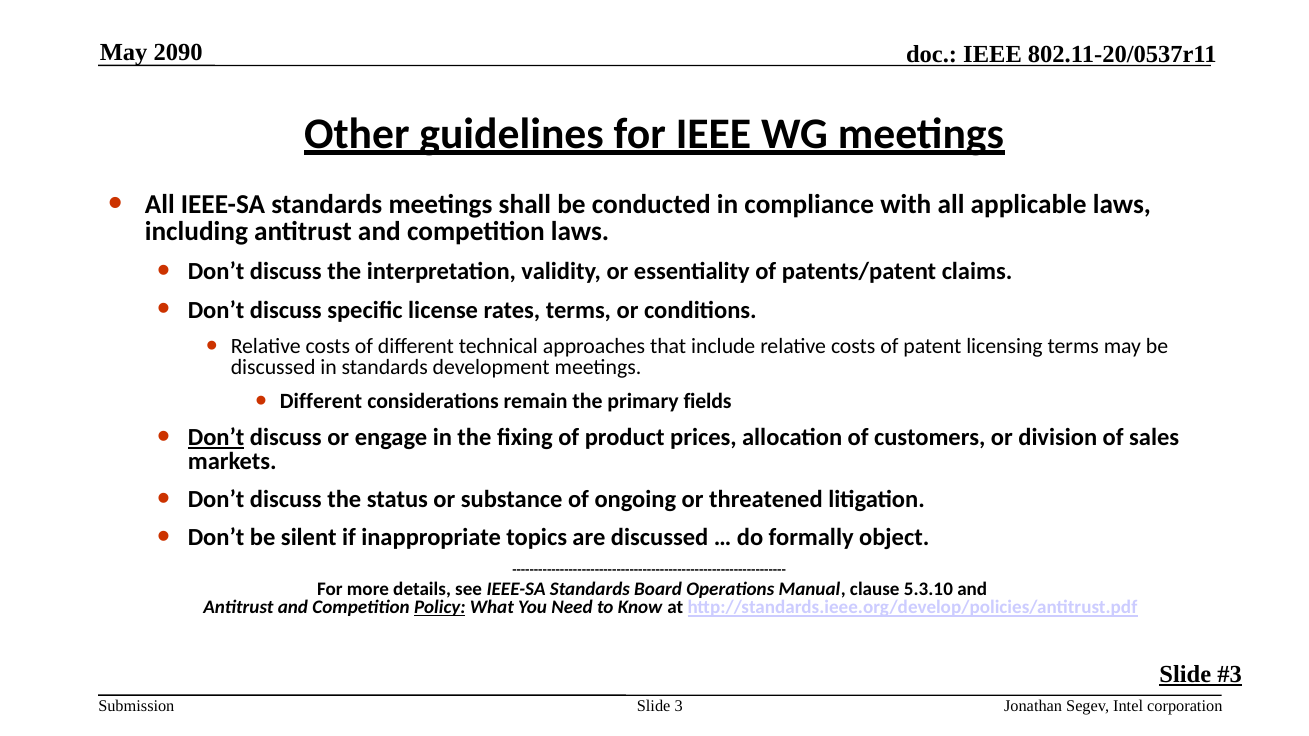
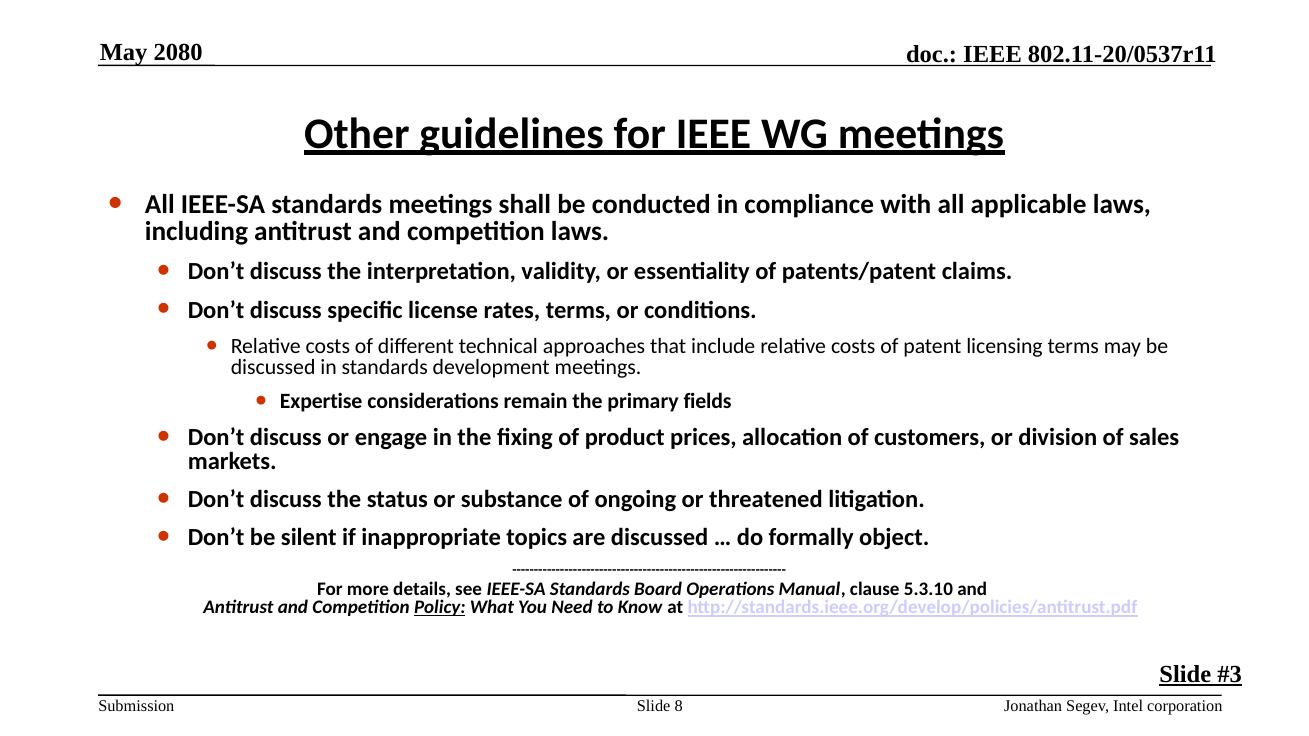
2090: 2090 -> 2080
Different at (321, 402): Different -> Expertise
Don’t at (216, 438) underline: present -> none
3: 3 -> 8
